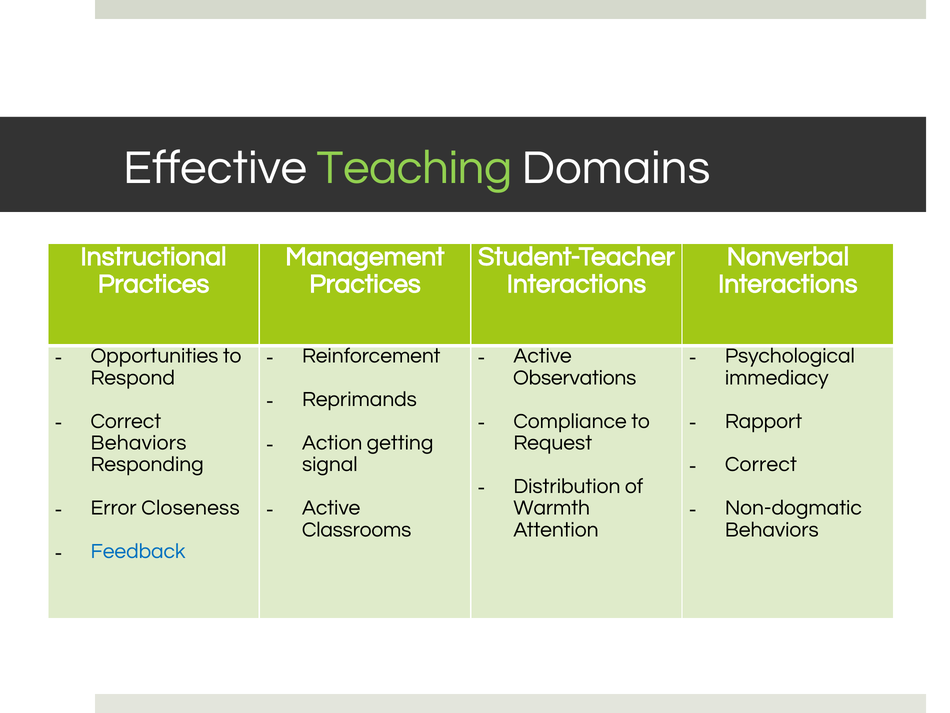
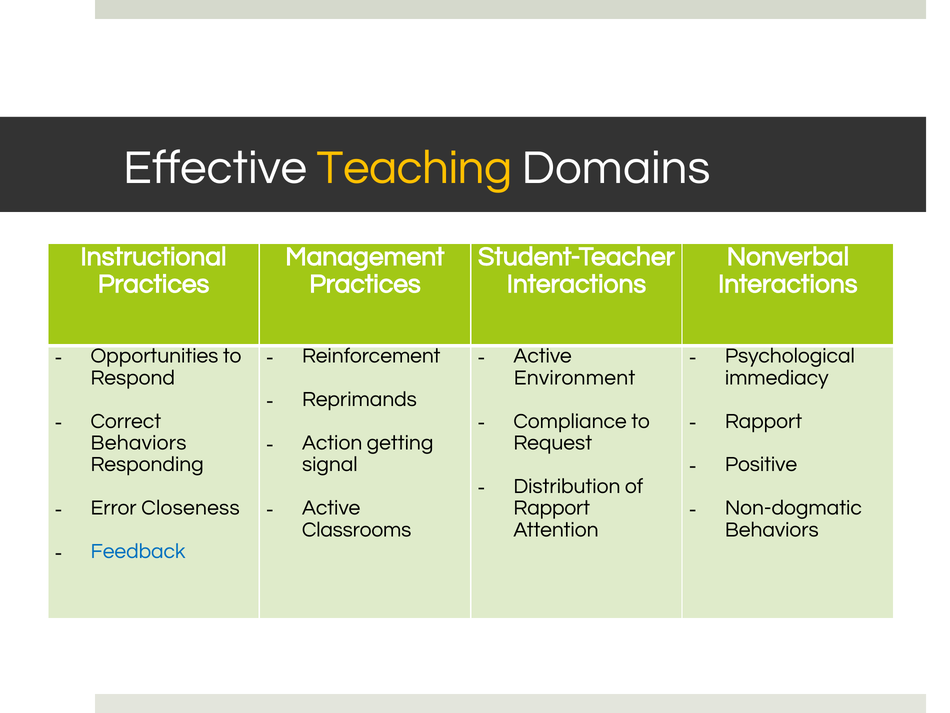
Teaching colour: light green -> yellow
Observations: Observations -> Environment
Correct at (761, 464): Correct -> Positive
Warmth at (552, 508): Warmth -> Rapport
